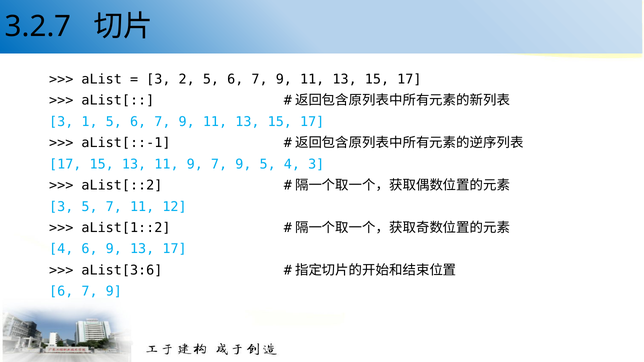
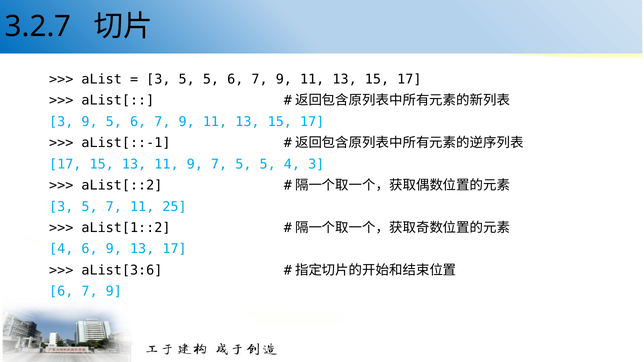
2 at (187, 79): 2 -> 5
3 1: 1 -> 9
9 7 9: 9 -> 5
12: 12 -> 25
